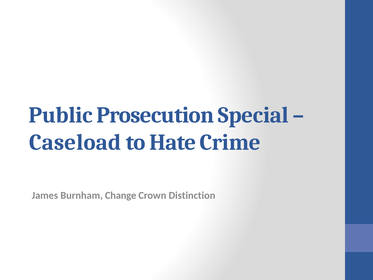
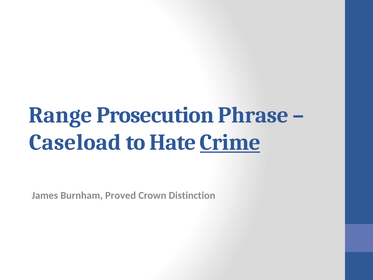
Public: Public -> Range
Special: Special -> Phrase
Crime underline: none -> present
Change: Change -> Proved
